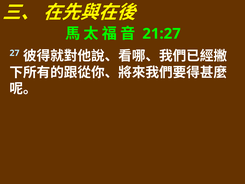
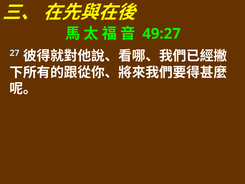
21:27: 21:27 -> 49:27
